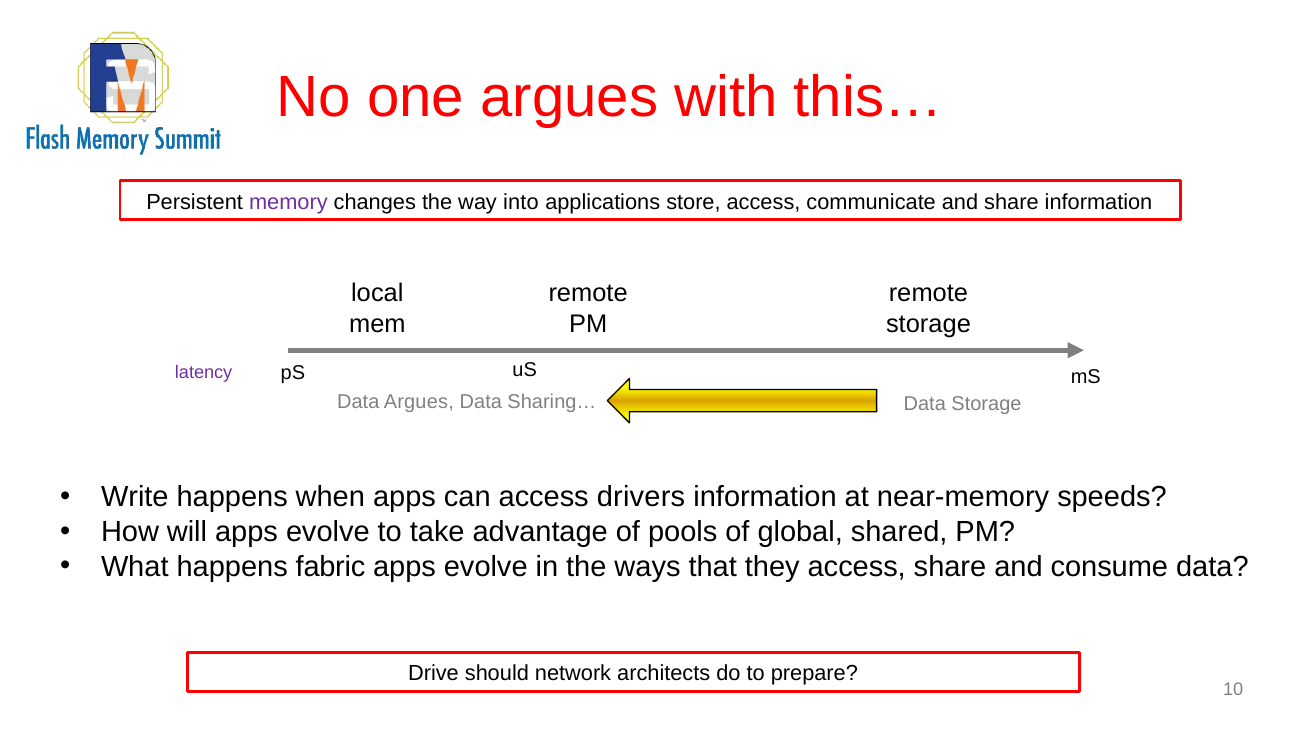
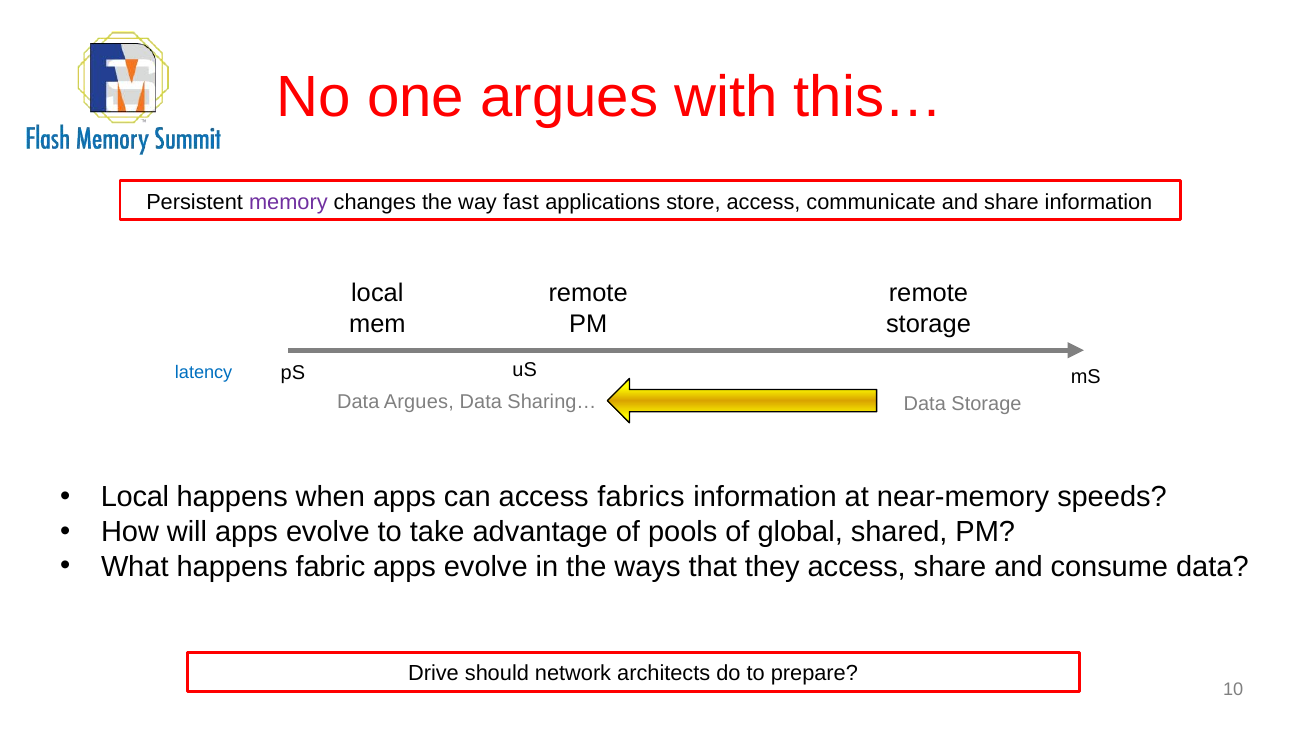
into: into -> fast
latency colour: purple -> blue
Write at (135, 497): Write -> Local
drivers: drivers -> fabrics
